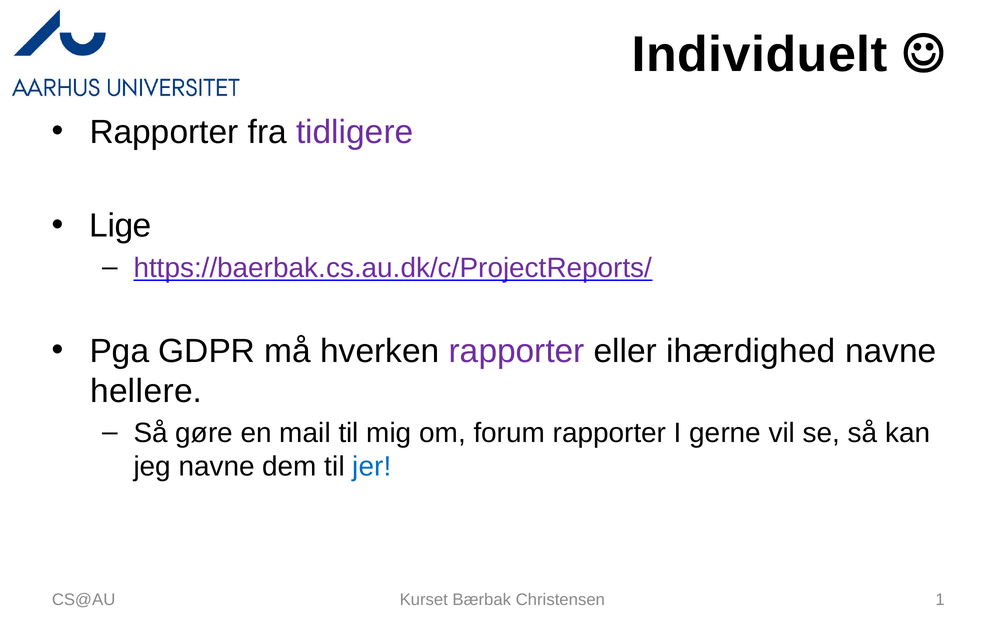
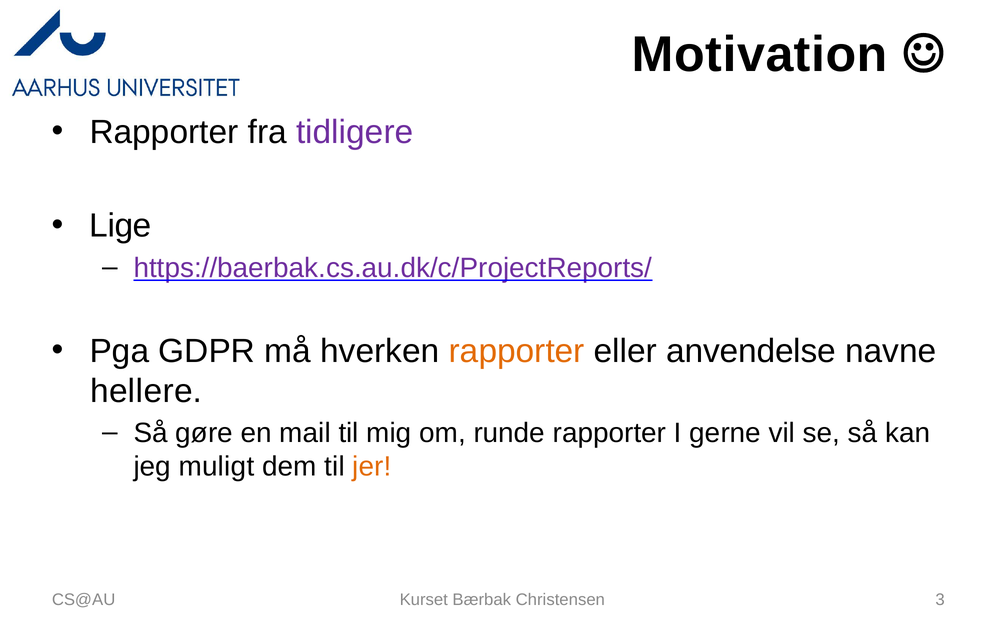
Individuelt: Individuelt -> Motivation
rapporter at (517, 351) colour: purple -> orange
ihærdighed: ihærdighed -> anvendelse
forum: forum -> runde
jeg navne: navne -> muligt
jer colour: blue -> orange
1: 1 -> 3
